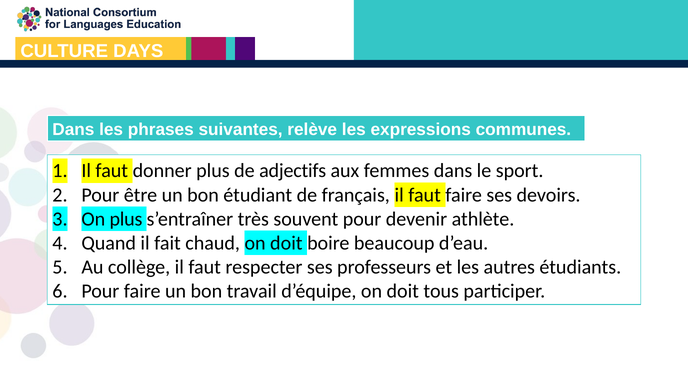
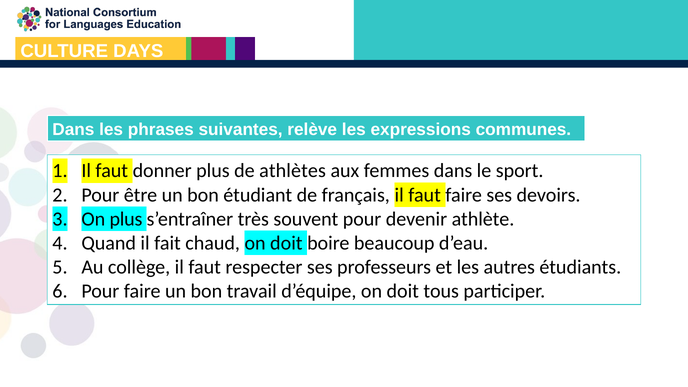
adjectifs: adjectifs -> athlètes
